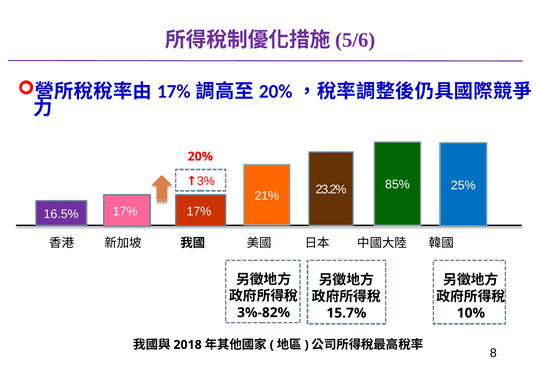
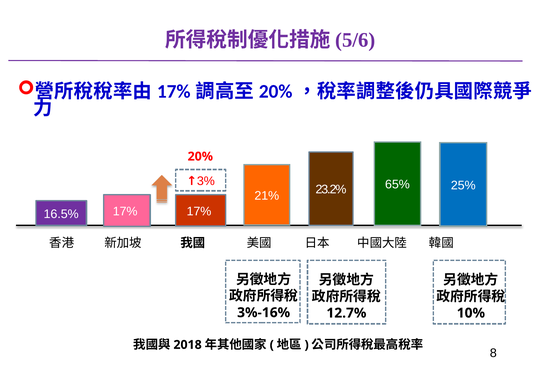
85%: 85% -> 65%
3%-82%: 3%-82% -> 3%-16%
15.7%: 15.7% -> 12.7%
